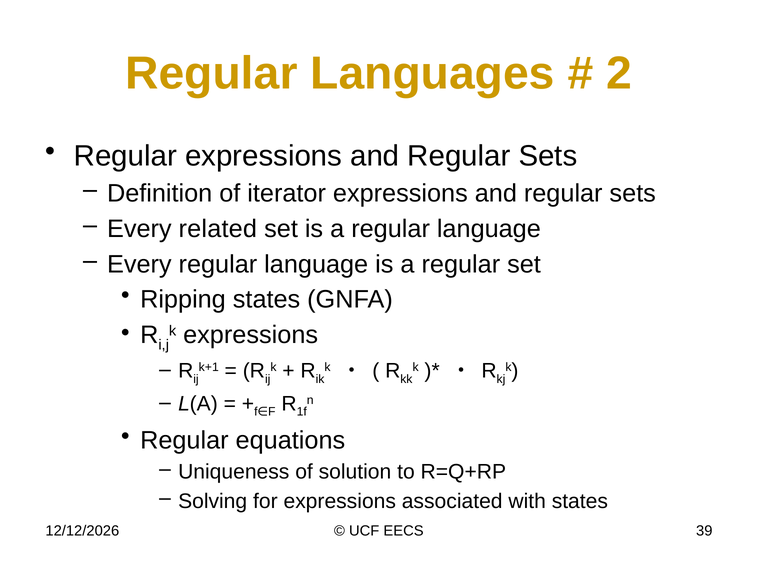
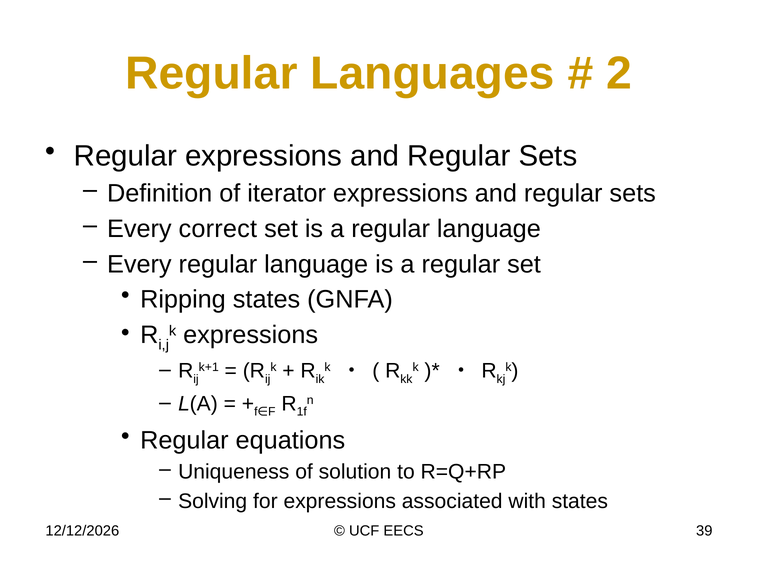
related: related -> correct
